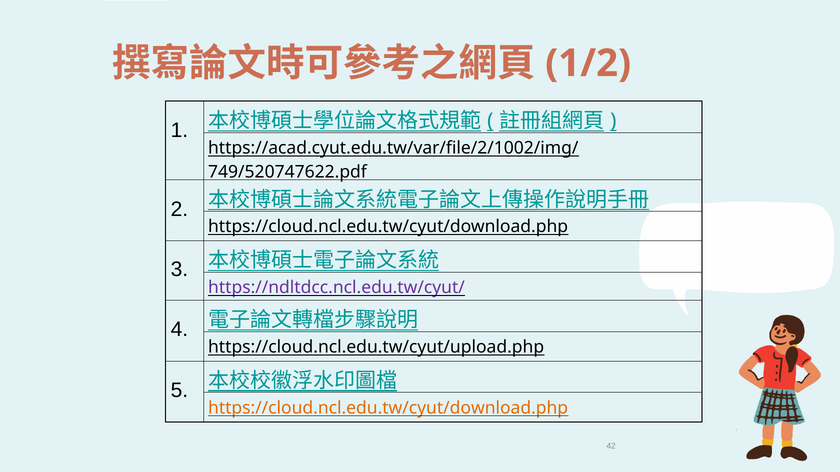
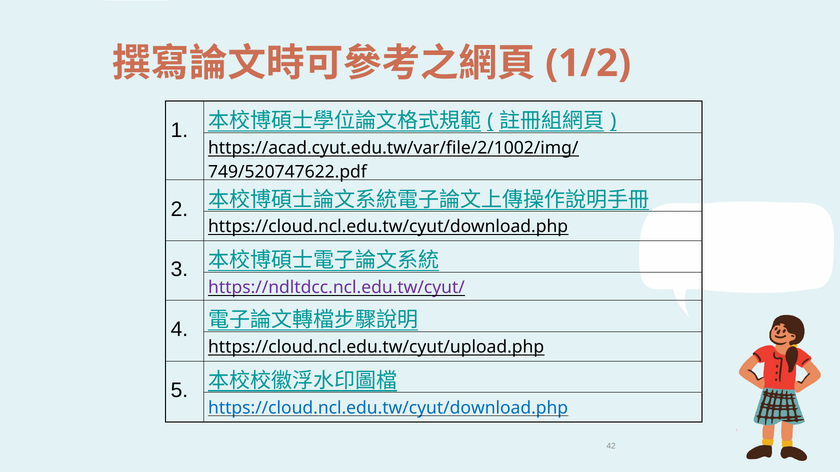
https://cloud.ncl.edu.tw/cyut/download.php at (388, 408) colour: orange -> blue
